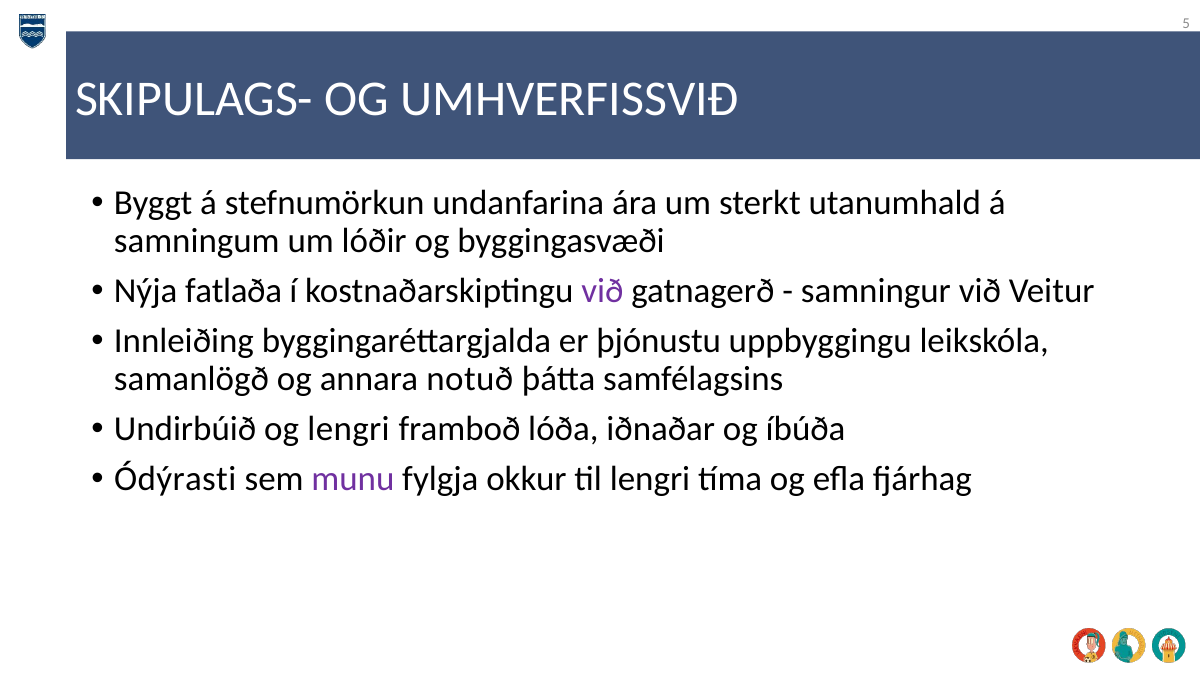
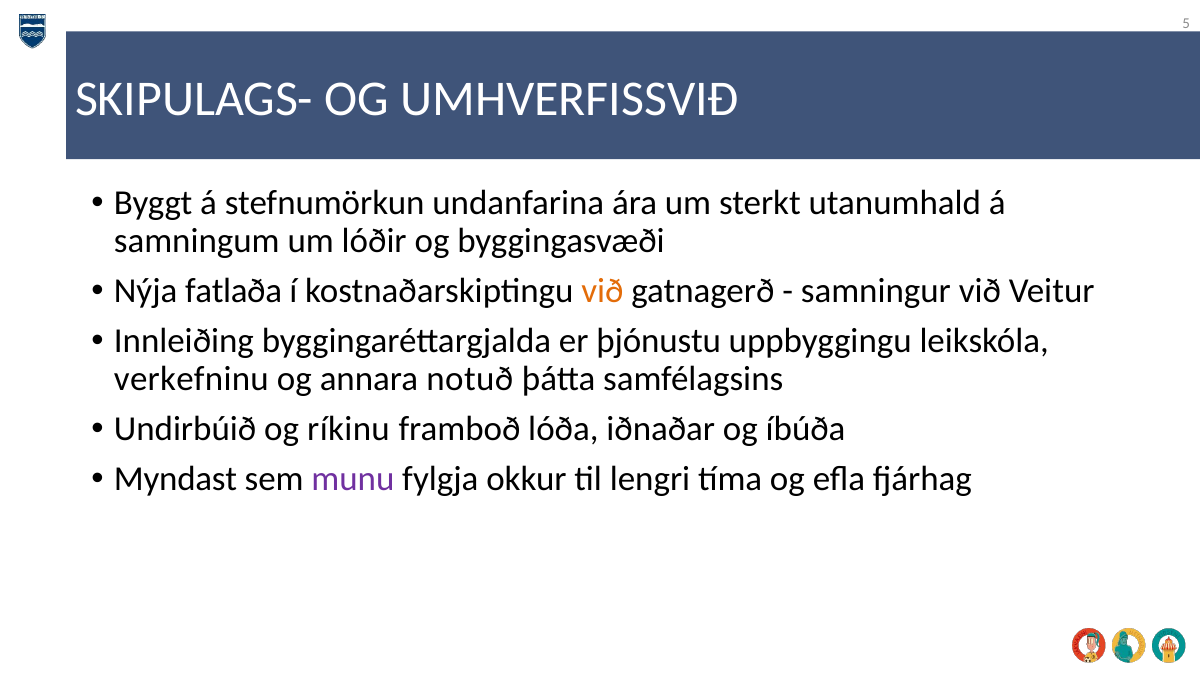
við at (602, 291) colour: purple -> orange
samanlögð: samanlögð -> verkefninu
og lengri: lengri -> ríkinu
Ódýrasti: Ódýrasti -> Myndast
